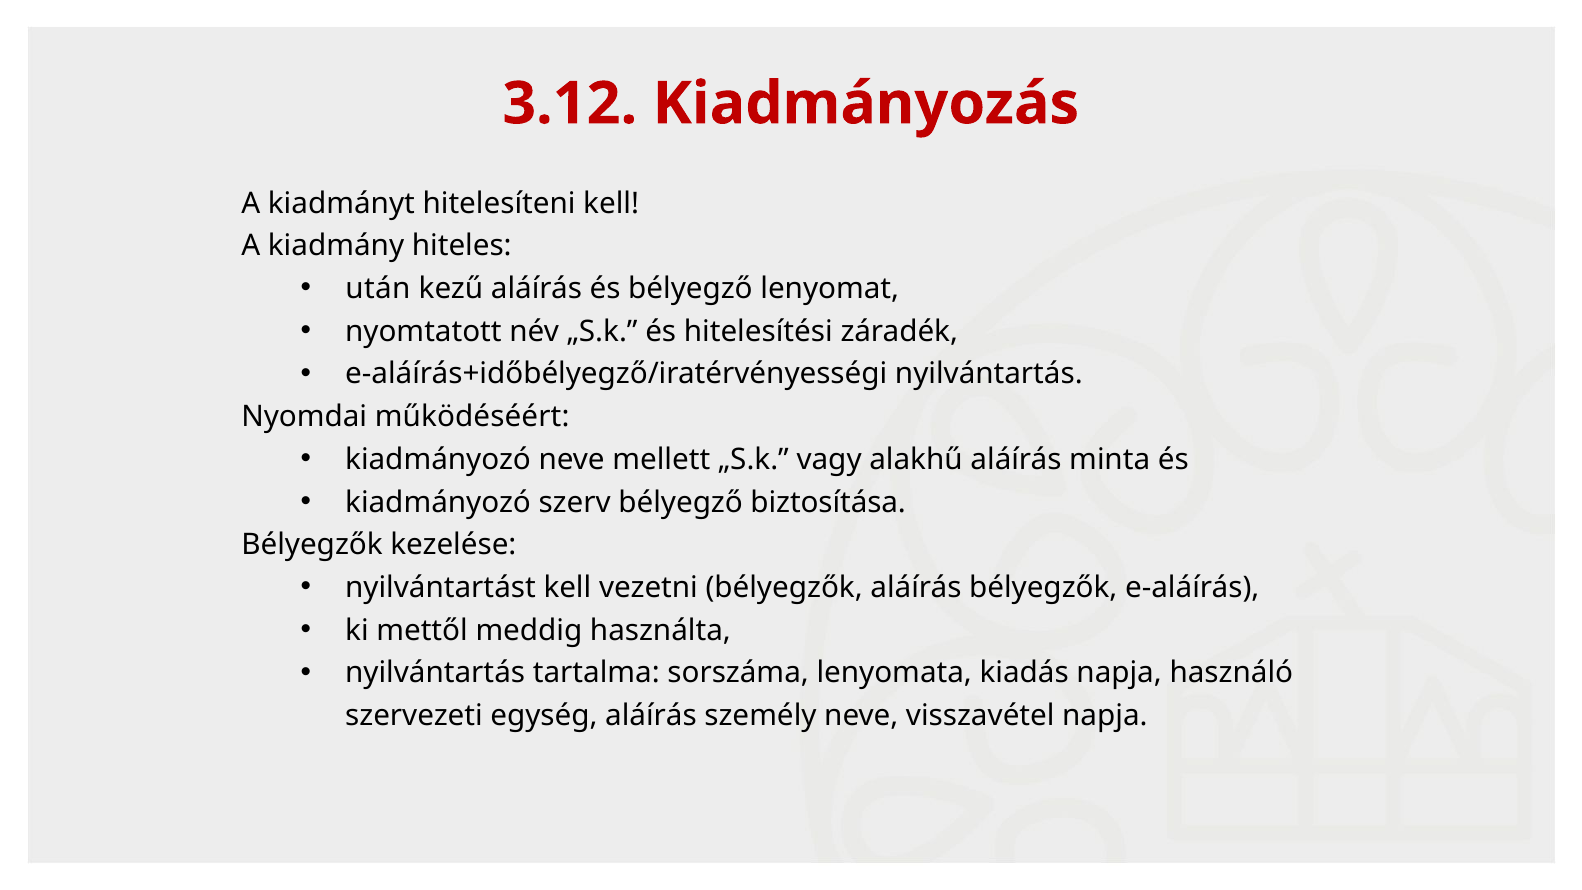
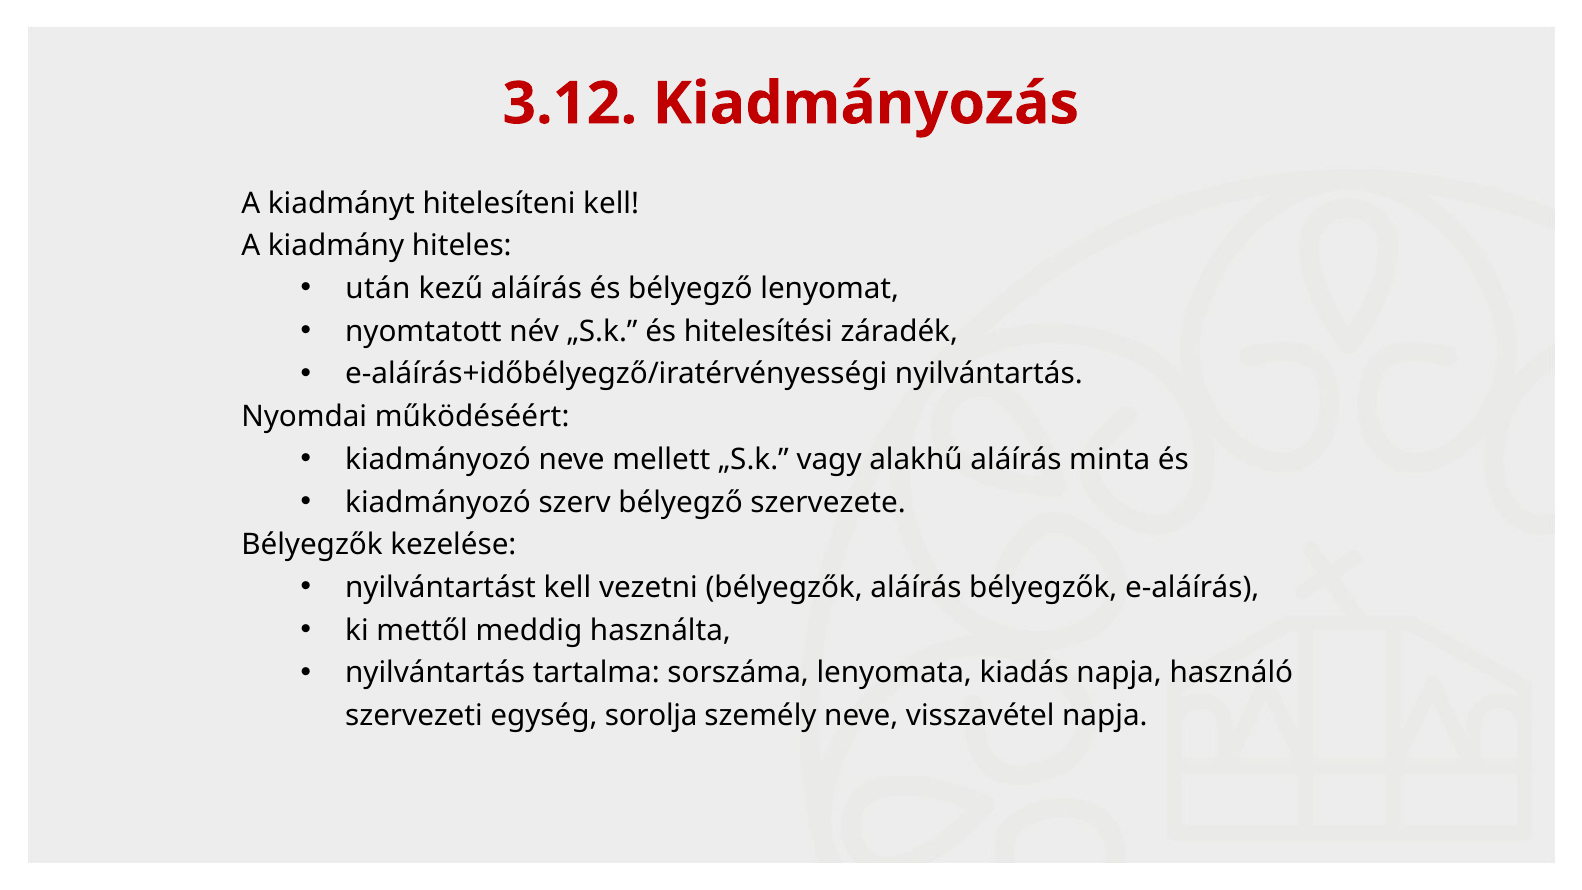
biztosítása: biztosítása -> szervezete
egység aláírás: aláírás -> sorolja
